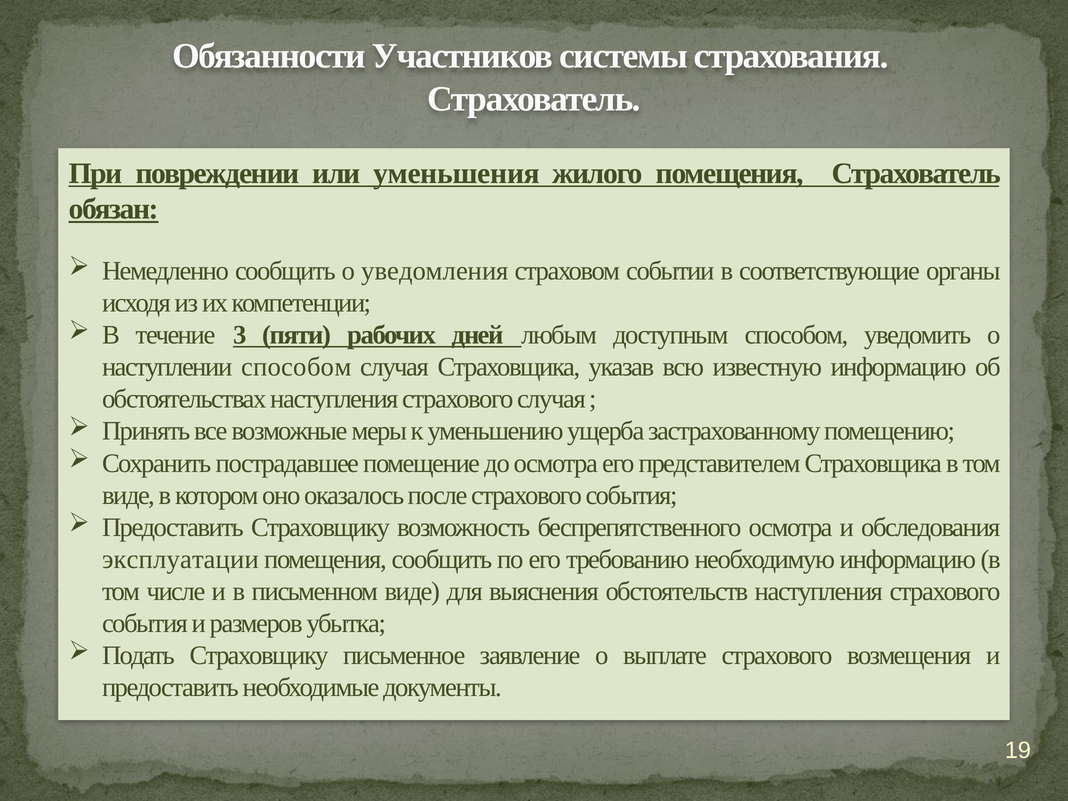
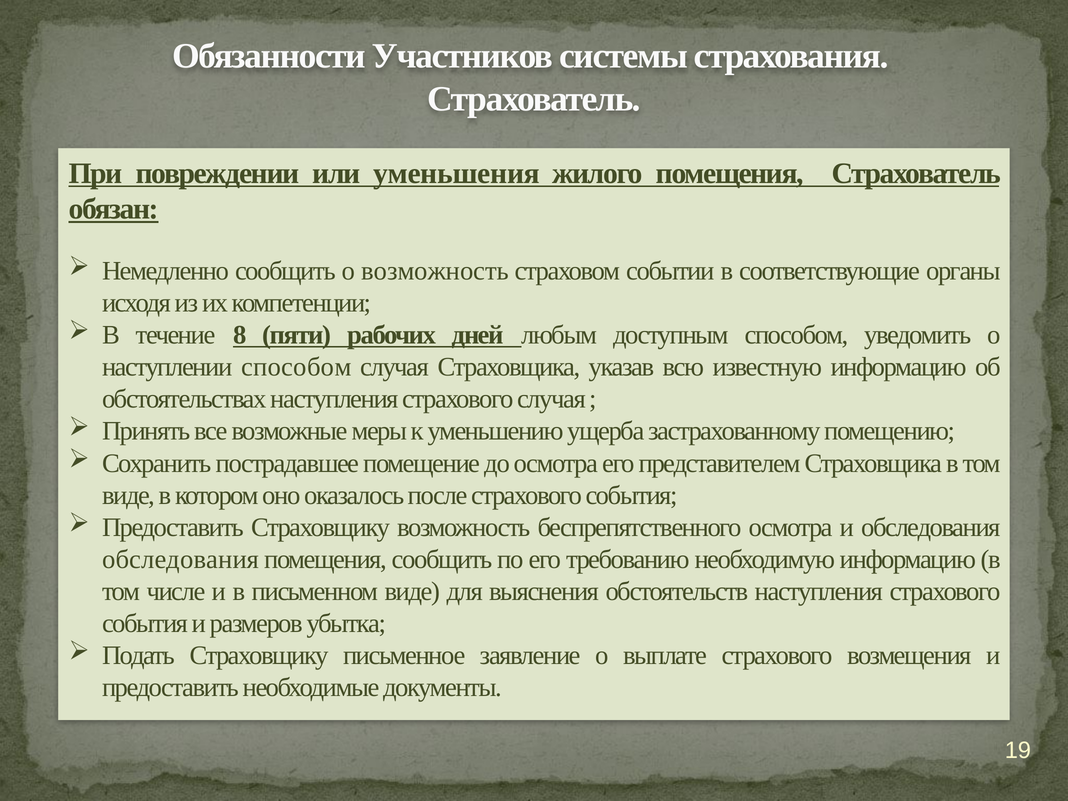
о уведомления: уведомления -> возможность
3: 3 -> 8
эксплуатации at (181, 559): эксплуатации -> обследования
